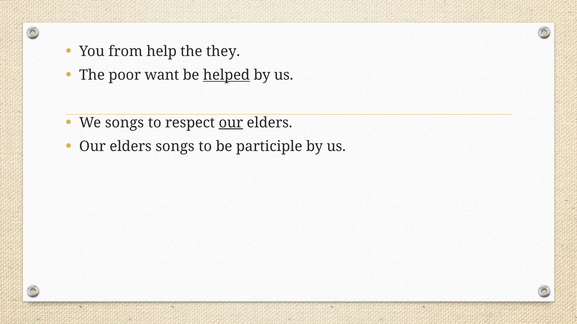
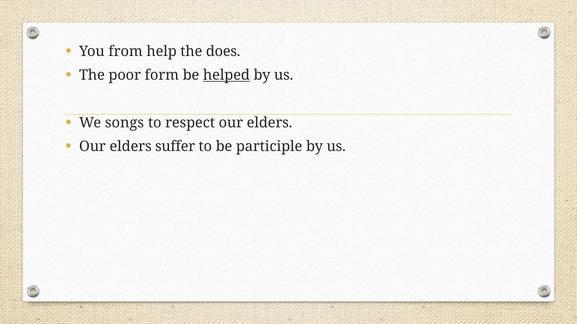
they: they -> does
want: want -> form
our at (231, 123) underline: present -> none
elders songs: songs -> suffer
